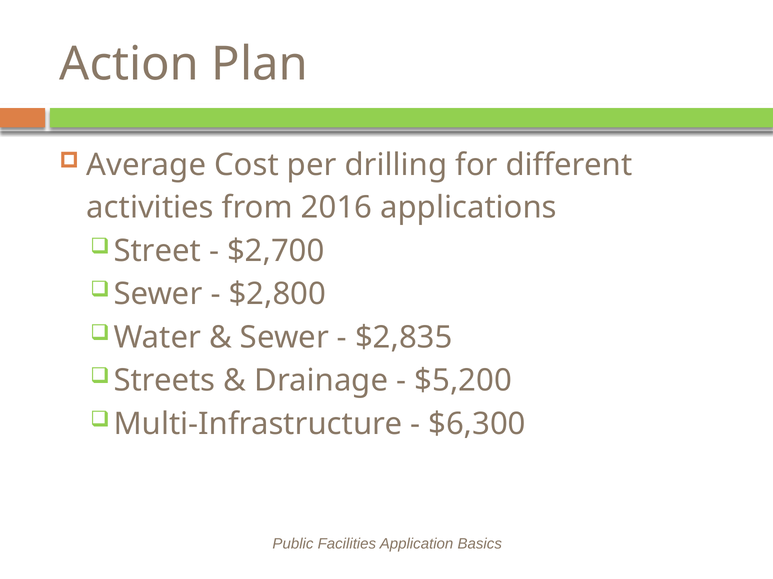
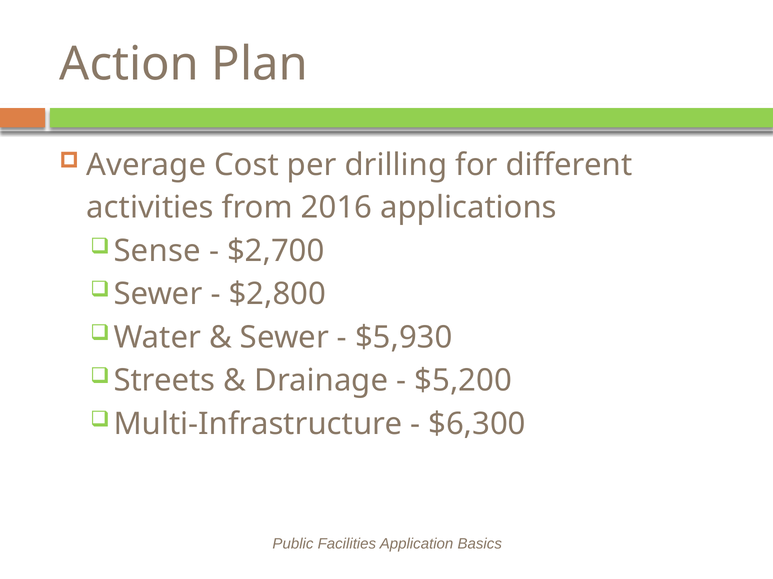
Street: Street -> Sense
$2,835: $2,835 -> $5,930
